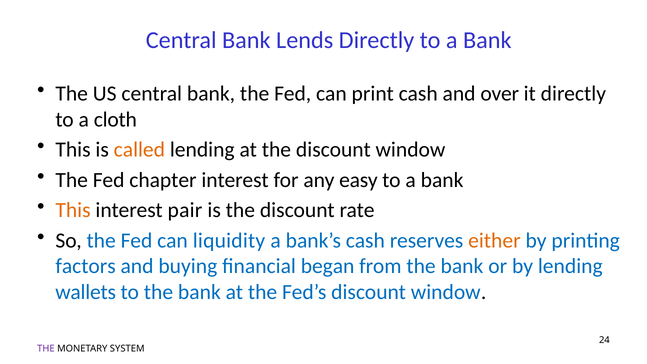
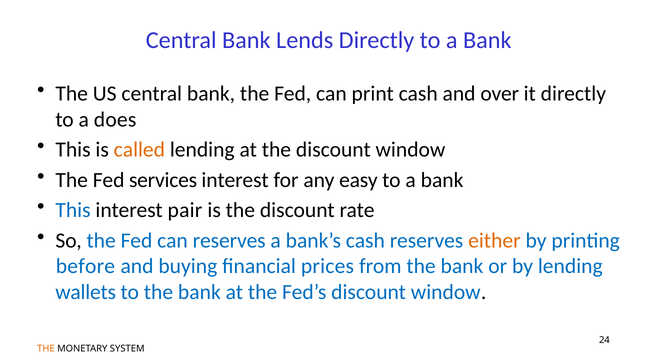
cloth: cloth -> does
chapter: chapter -> services
This at (73, 210) colour: orange -> blue
can liquidity: liquidity -> reserves
factors: factors -> before
began: began -> prices
THE at (46, 348) colour: purple -> orange
